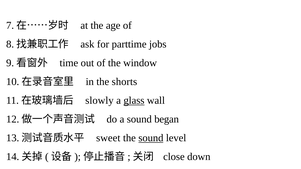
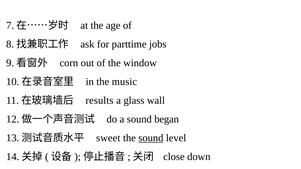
time at (69, 63): time -> corn
shorts: shorts -> music
slowly: slowly -> results
glass underline: present -> none
